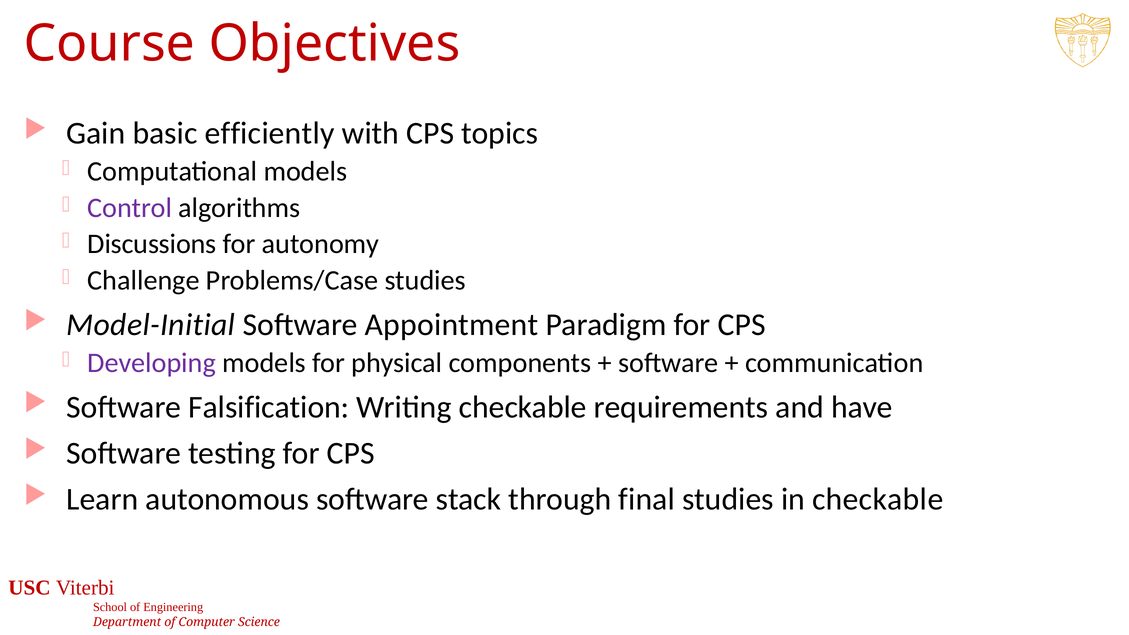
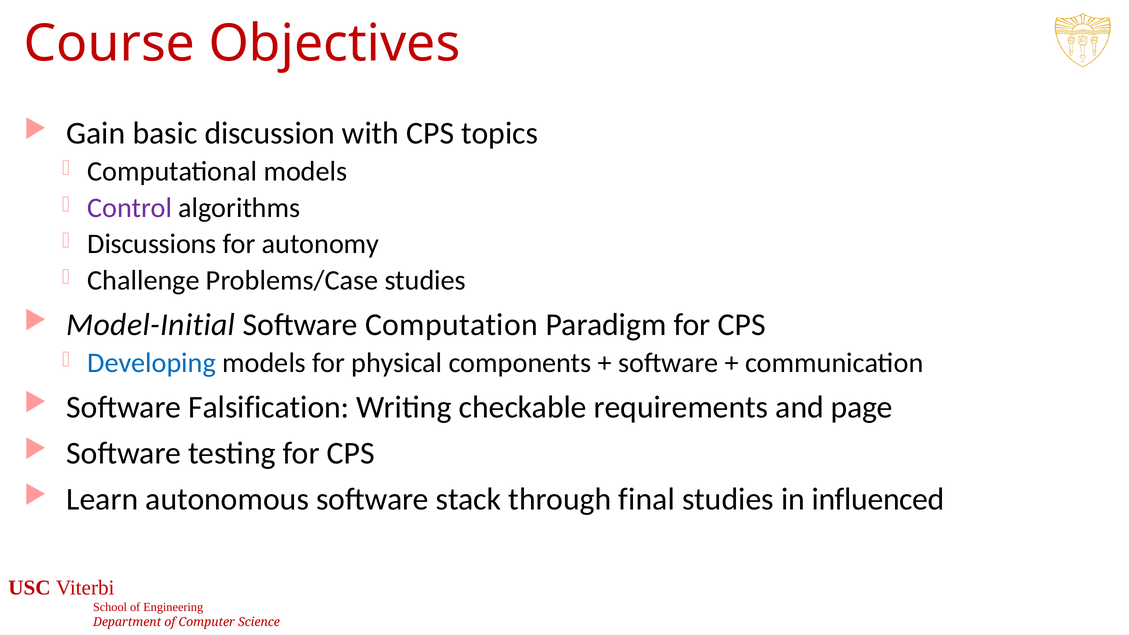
efficiently: efficiently -> discussion
Appointment: Appointment -> Computation
Developing colour: purple -> blue
have: have -> page
in checkable: checkable -> influenced
